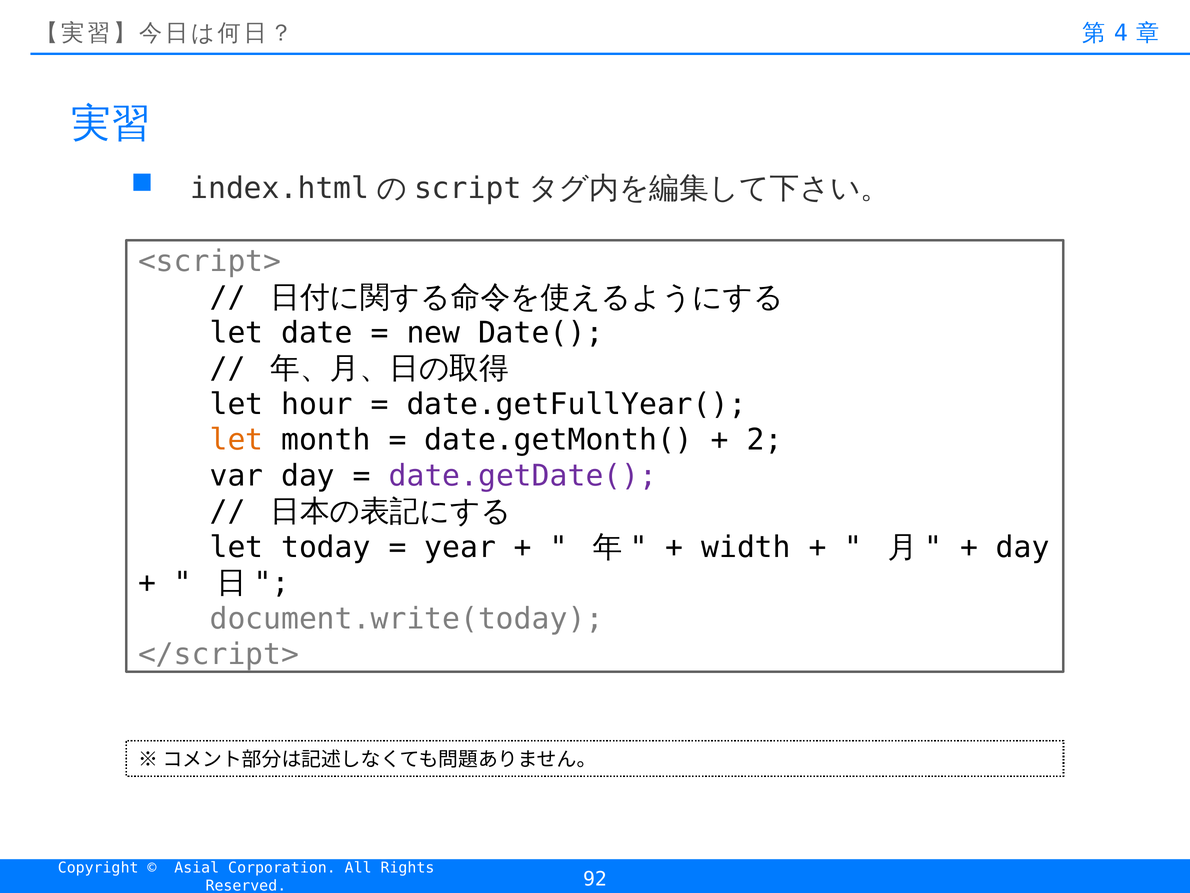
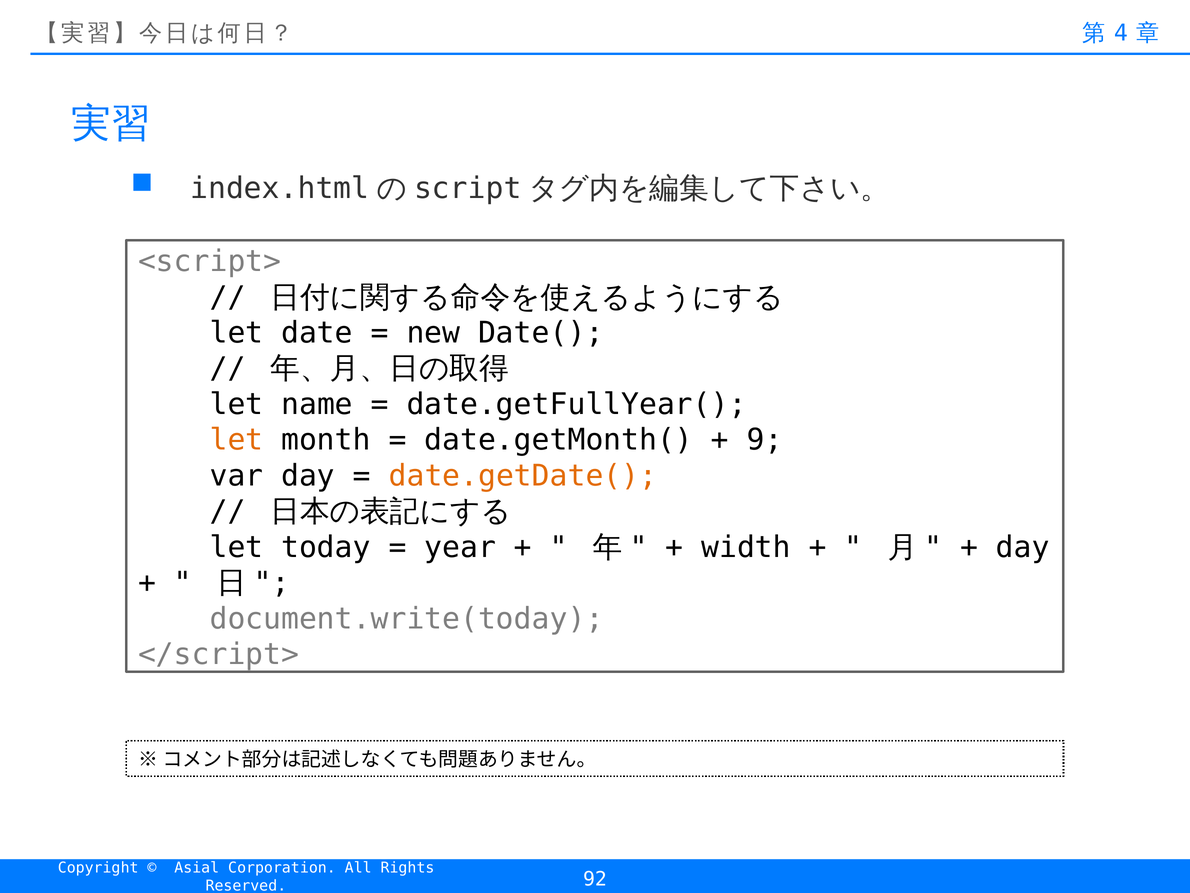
hour: hour -> name
2: 2 -> 9
date.getDate( colour: purple -> orange
